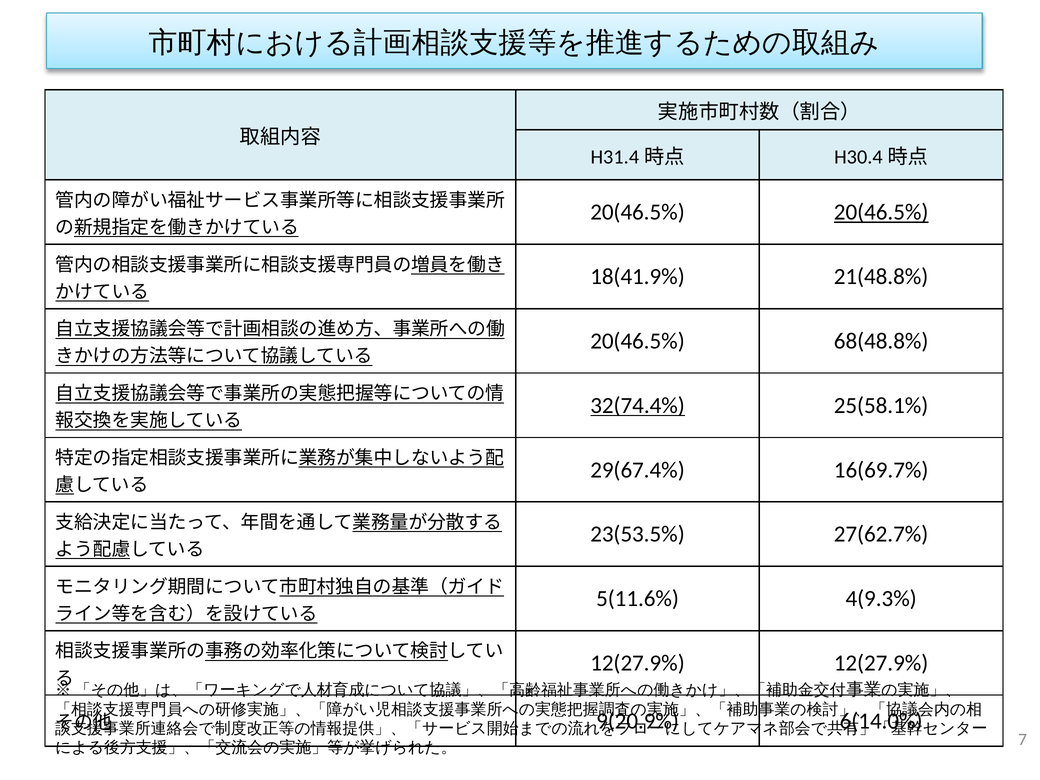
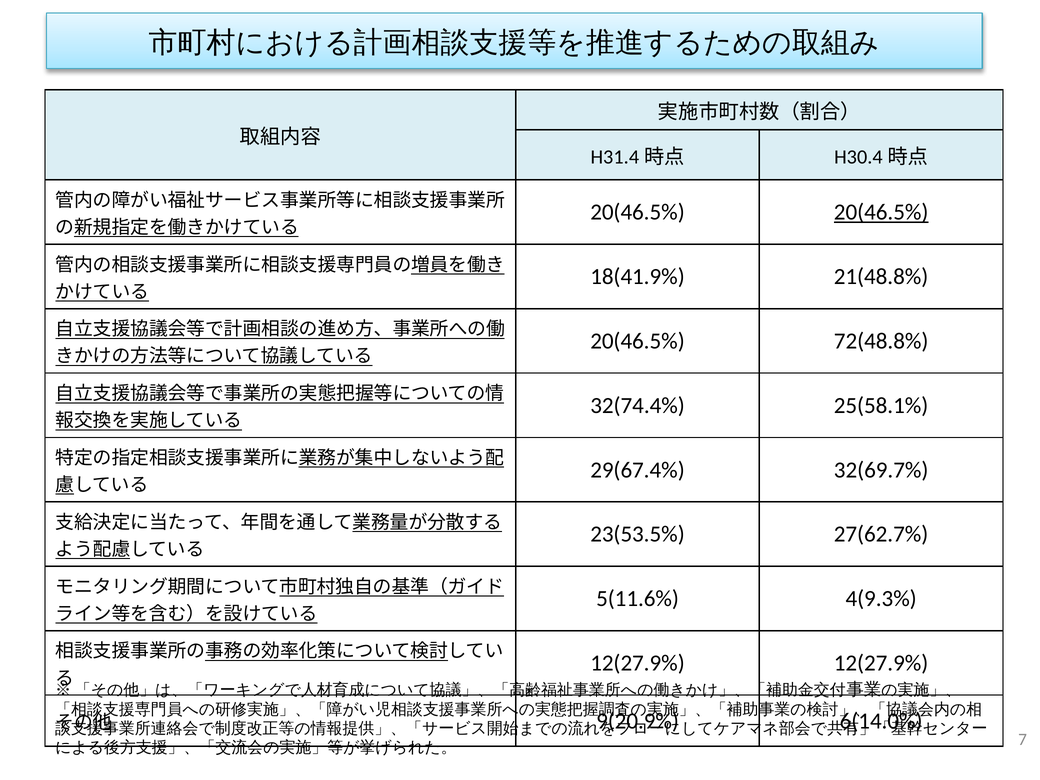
68(48.8%: 68(48.8% -> 72(48.8%
32(74.4% underline: present -> none
16(69.7%: 16(69.7% -> 32(69.7%
